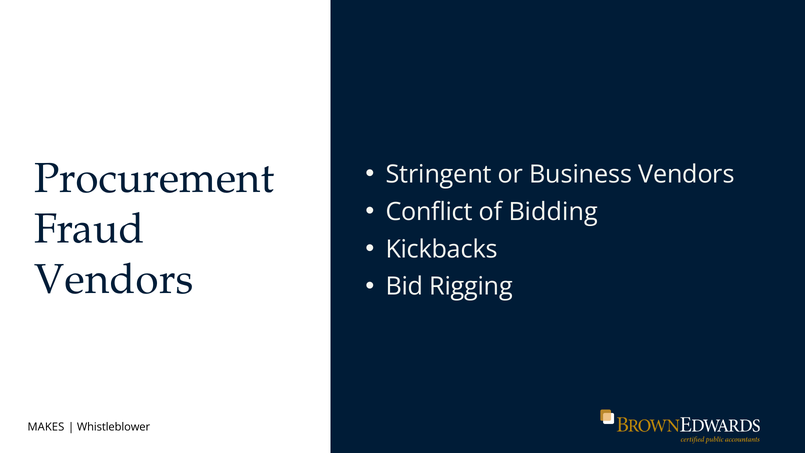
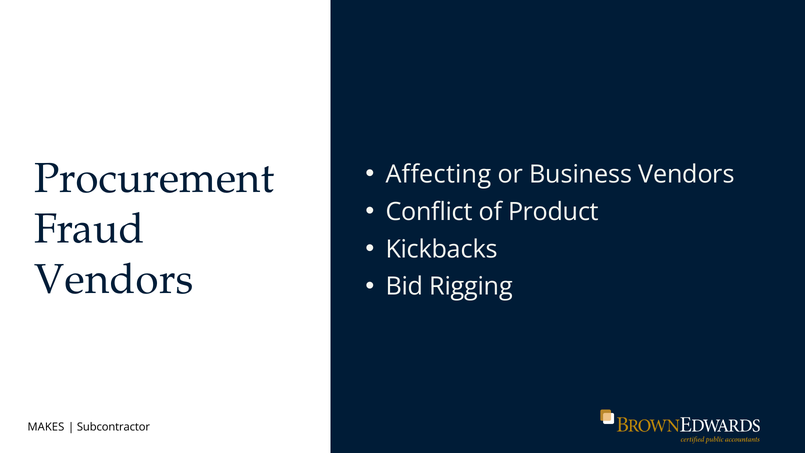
Stringent: Stringent -> Affecting
Bidding: Bidding -> Product
Whistleblower: Whistleblower -> Subcontractor
